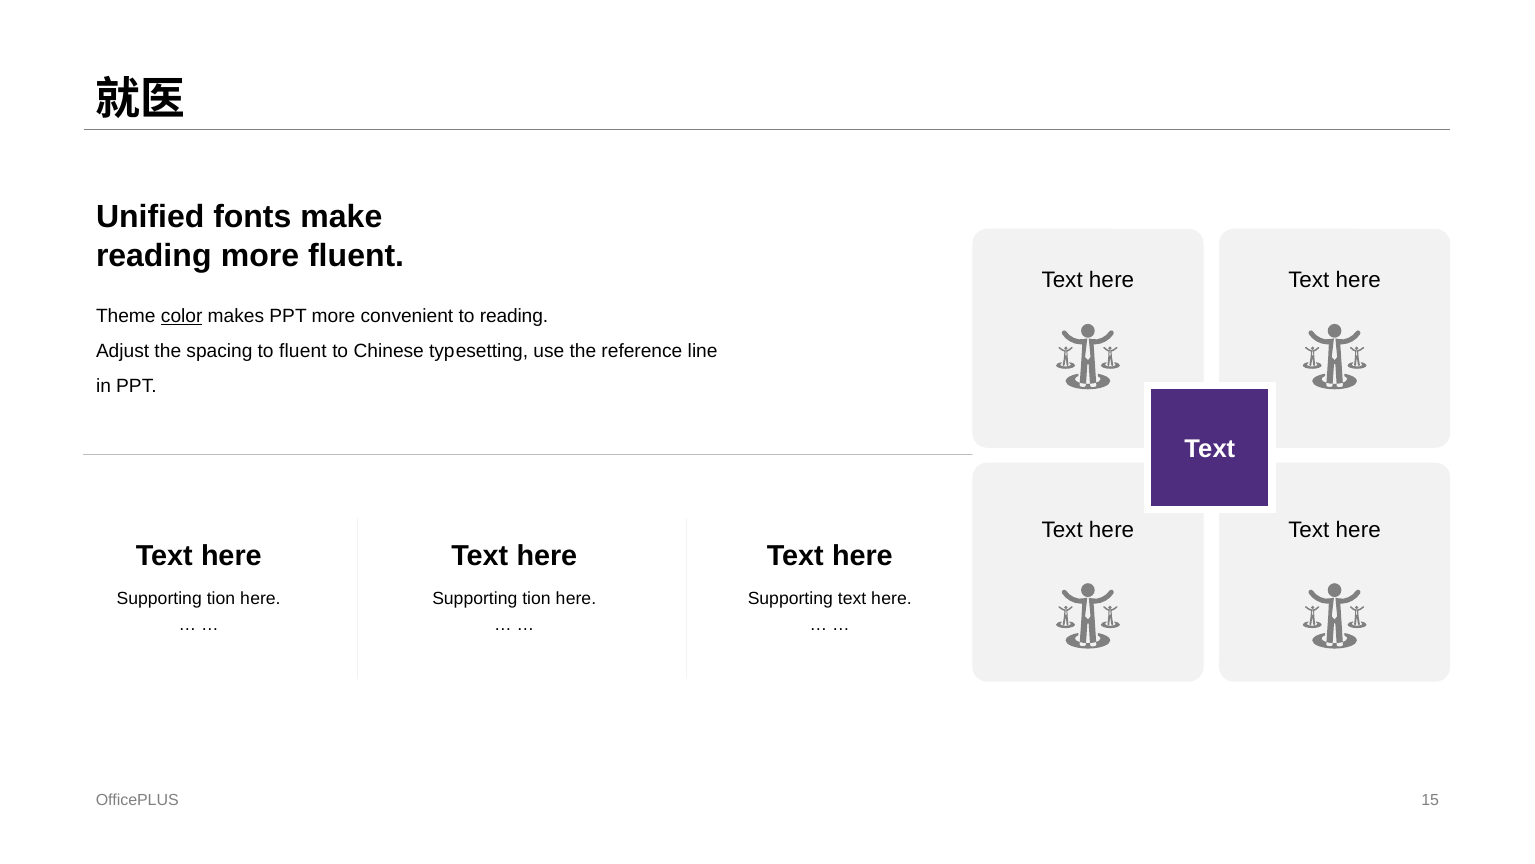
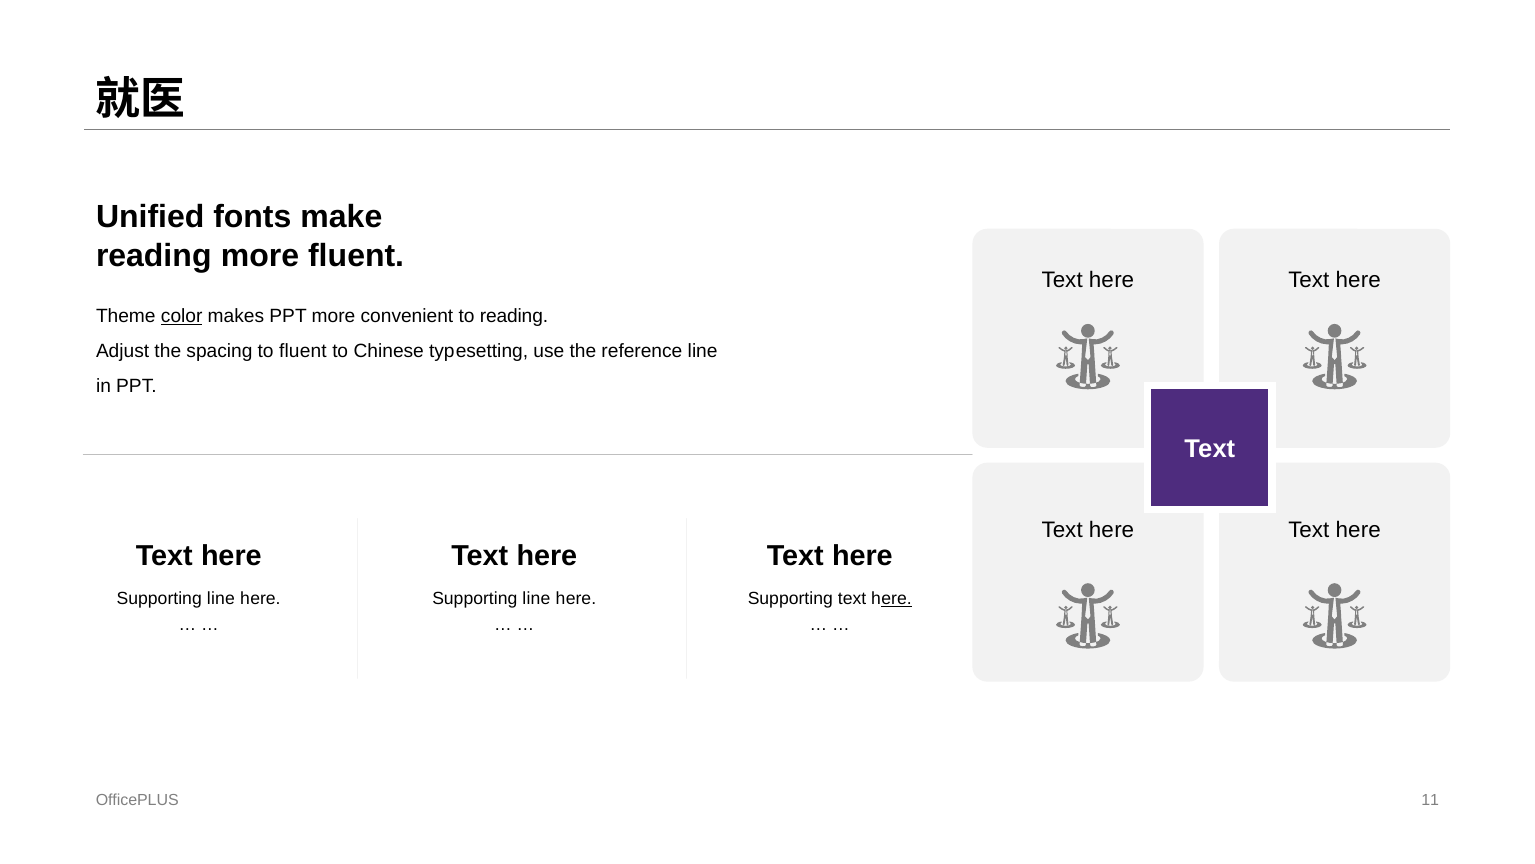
tion at (221, 598): tion -> line
tion at (537, 598): tion -> line
ere at (897, 598) underline: none -> present
15: 15 -> 11
